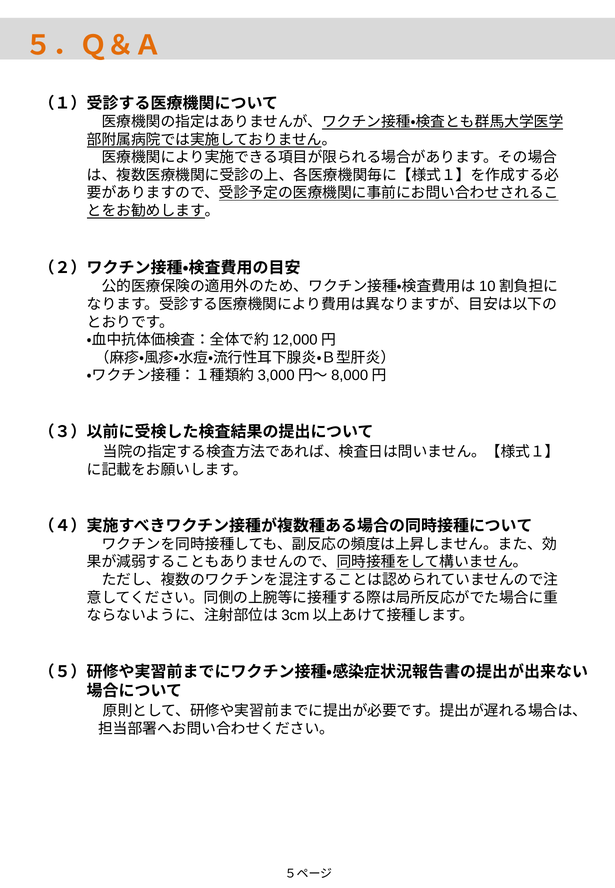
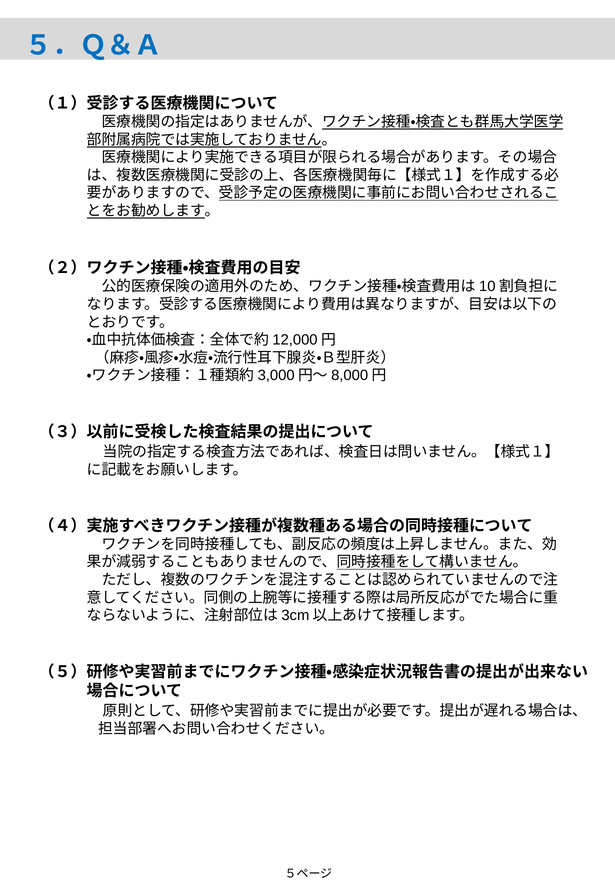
５．Ｑ＆Ａ colour: orange -> blue
